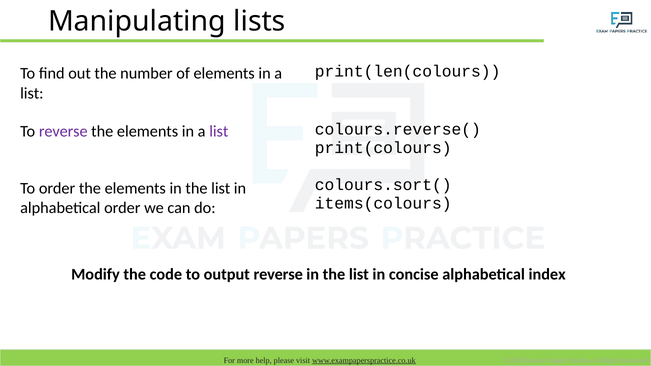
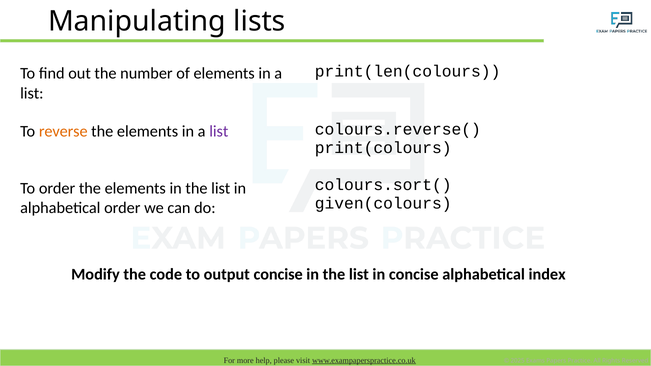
reverse at (63, 132) colour: purple -> orange
items(colours: items(colours -> given(colours
output reverse: reverse -> concise
